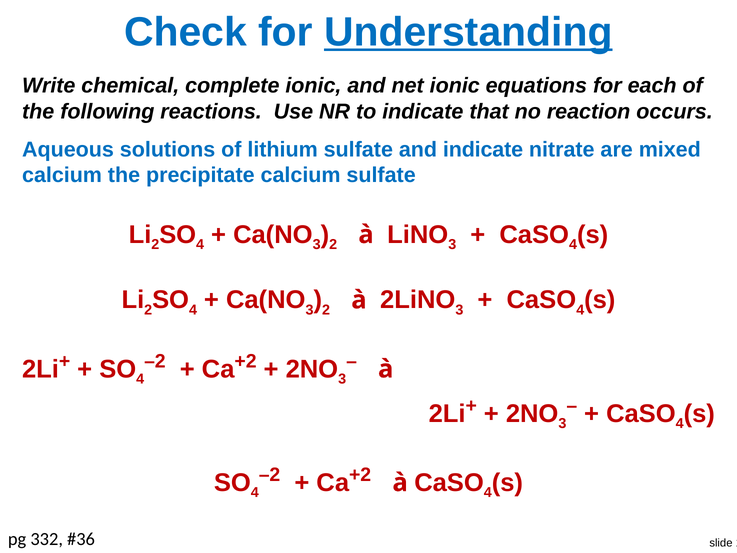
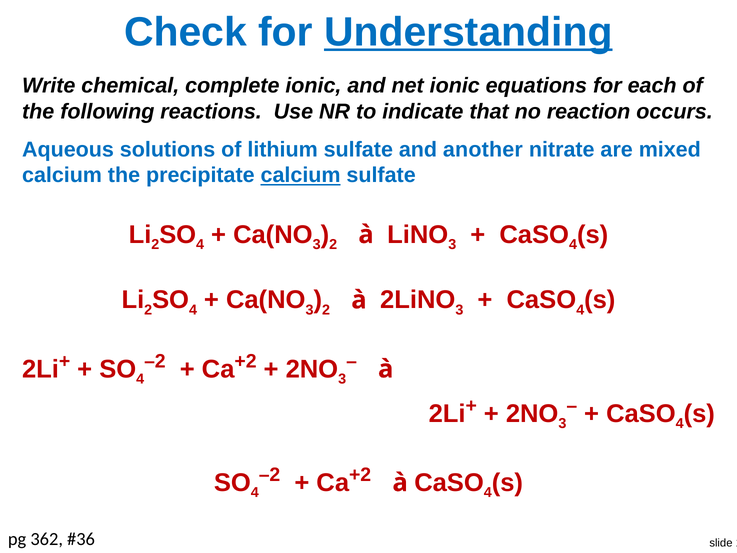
and indicate: indicate -> another
calcium at (301, 175) underline: none -> present
332: 332 -> 362
